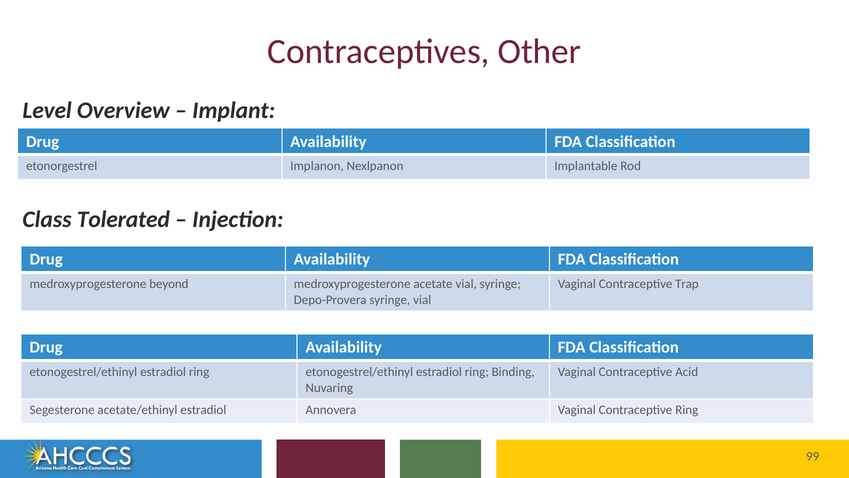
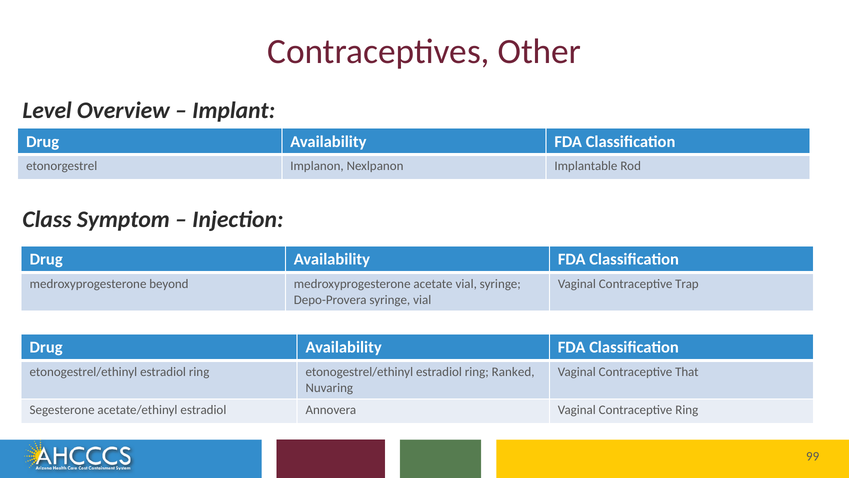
Tolerated: Tolerated -> Symptom
Binding: Binding -> Ranked
Acid: Acid -> That
